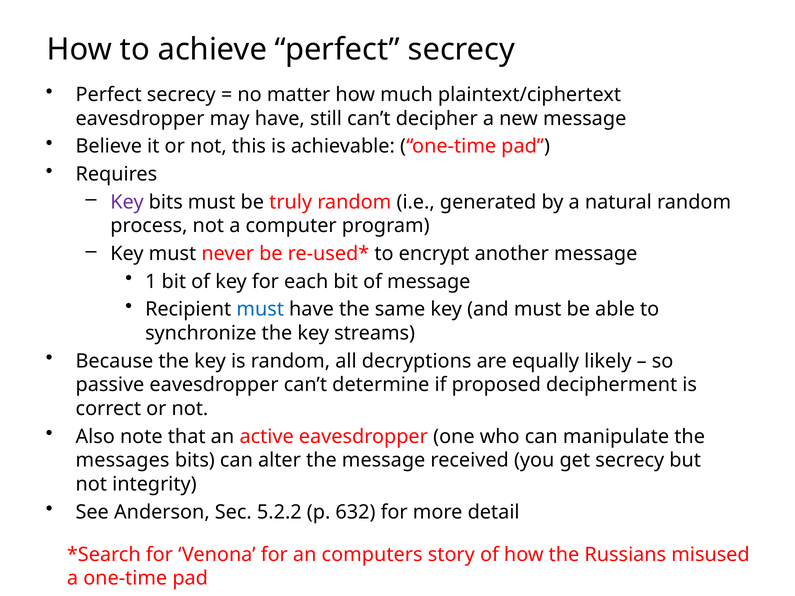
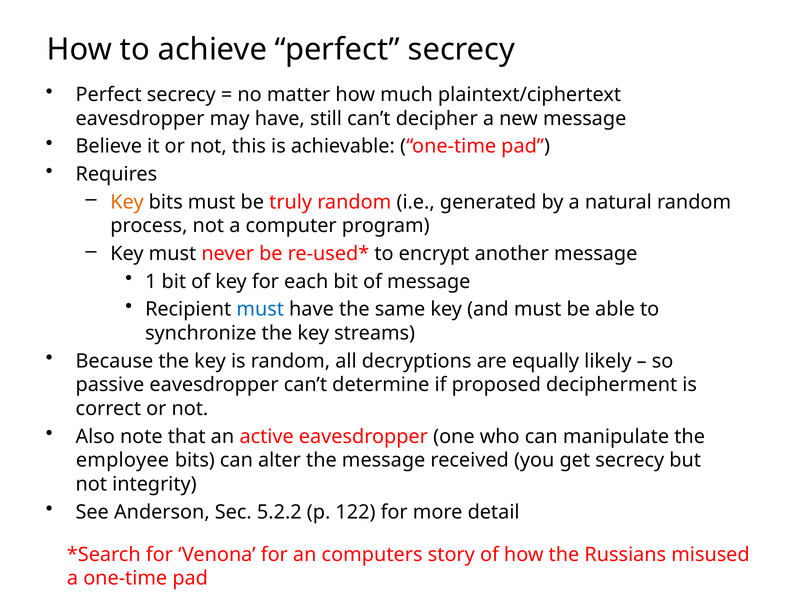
Key at (127, 202) colour: purple -> orange
messages: messages -> employee
632: 632 -> 122
